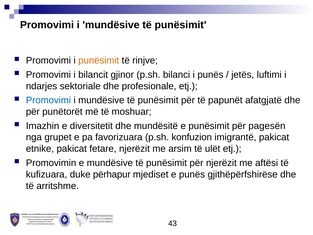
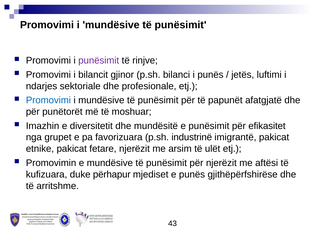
punësimit at (99, 61) colour: orange -> purple
pagesën: pagesën -> efikasitet
konfuzion: konfuzion -> industrinë
